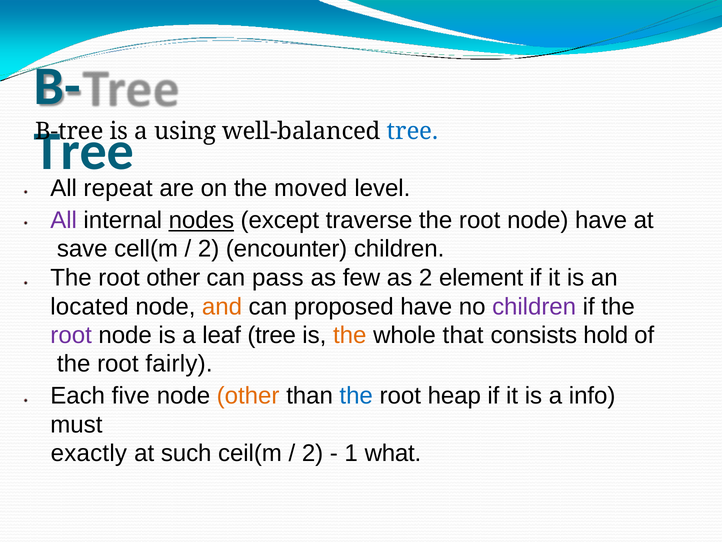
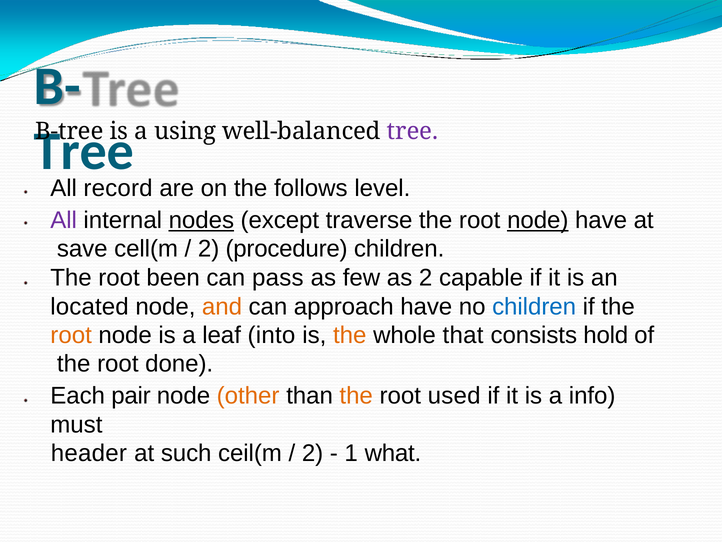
tree at (413, 131) colour: blue -> purple
repeat: repeat -> record
moved: moved -> follows
node at (538, 220) underline: none -> present
encounter: encounter -> procedure
root other: other -> been
element: element -> capable
proposed: proposed -> approach
children at (534, 306) colour: purple -> blue
root at (71, 335) colour: purple -> orange
leaf tree: tree -> into
fairly: fairly -> done
five: five -> pair
the at (356, 395) colour: blue -> orange
heap: heap -> used
exactly: exactly -> header
